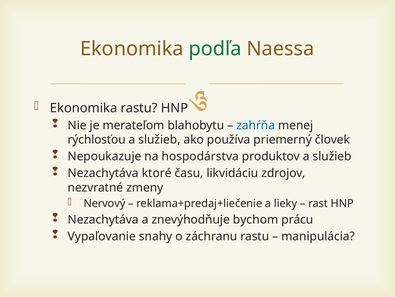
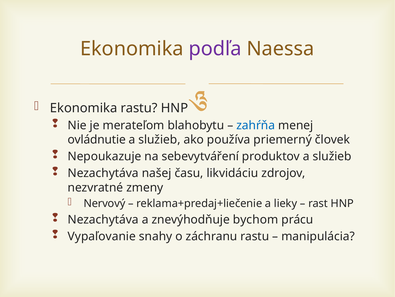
podľa colour: green -> purple
rýchlosťou: rýchlosťou -> ovládnutie
hospodárstva: hospodárstva -> sebevytváření
ktoré: ktoré -> našej
